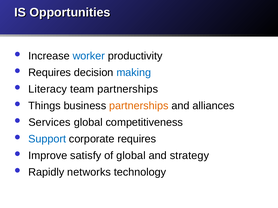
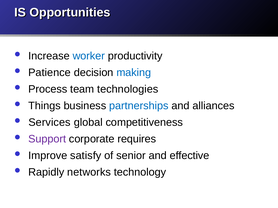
Requires at (50, 73): Requires -> Patience
Literacy: Literacy -> Process
team partnerships: partnerships -> technologies
partnerships at (139, 106) colour: orange -> blue
Support colour: blue -> purple
of global: global -> senior
strategy: strategy -> effective
